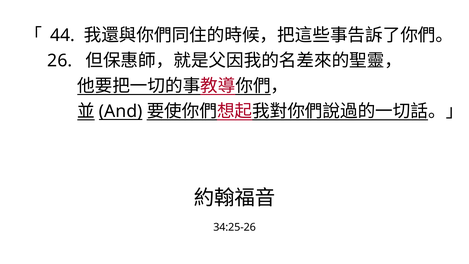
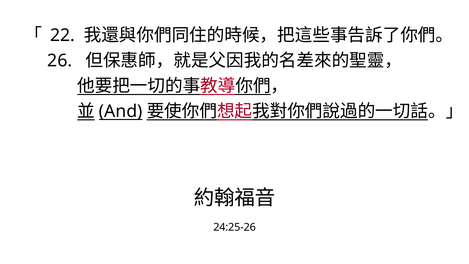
44: 44 -> 22
34:25-26: 34:25-26 -> 24:25-26
